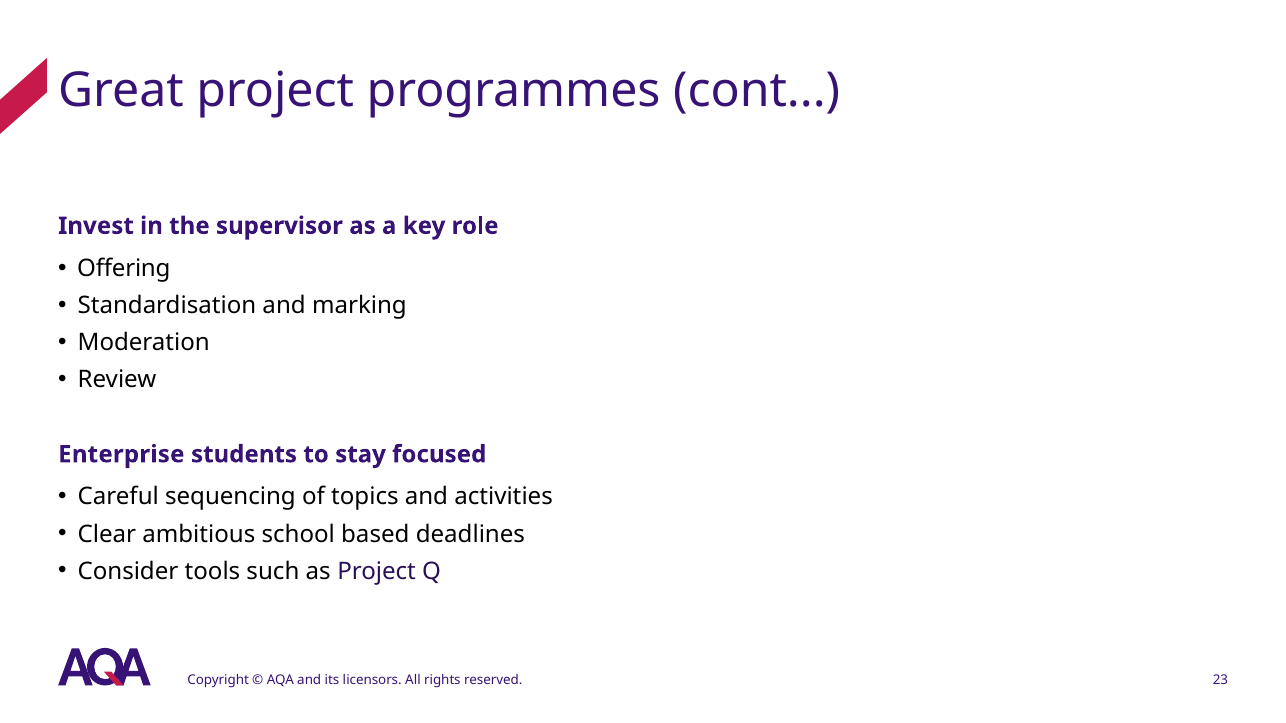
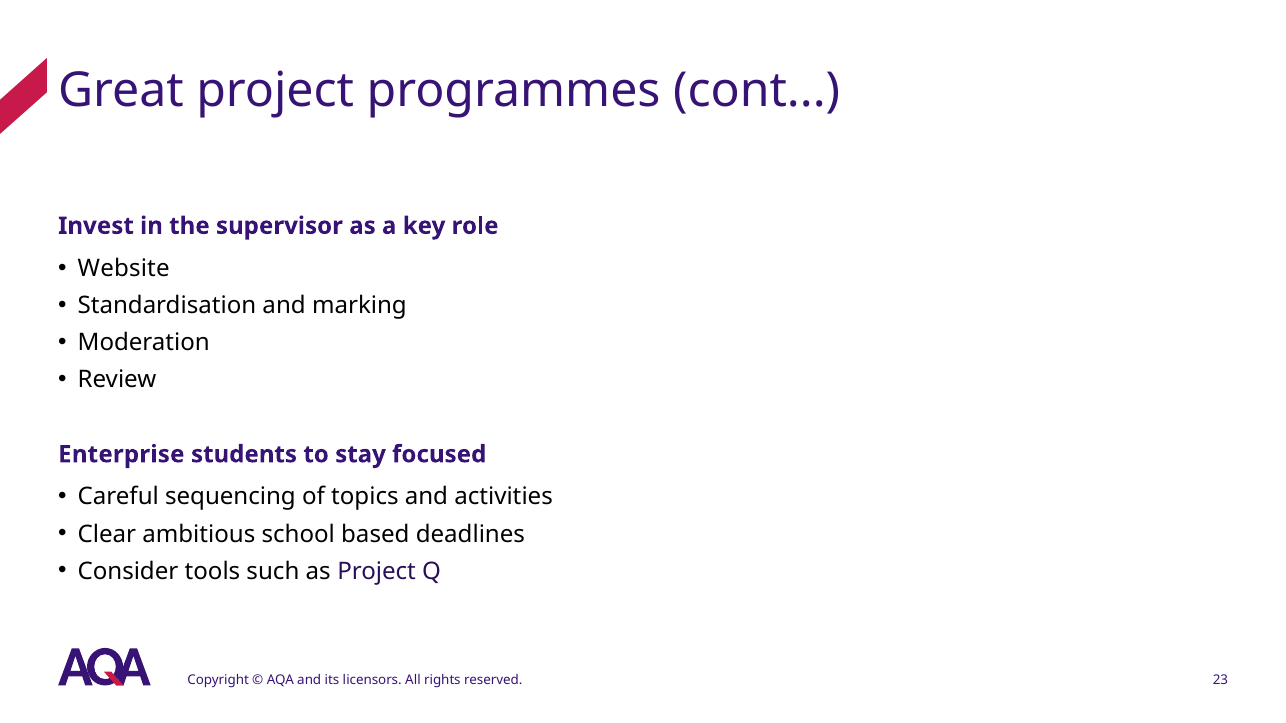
Offering: Offering -> Website
